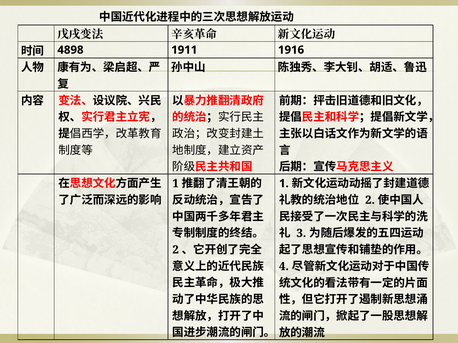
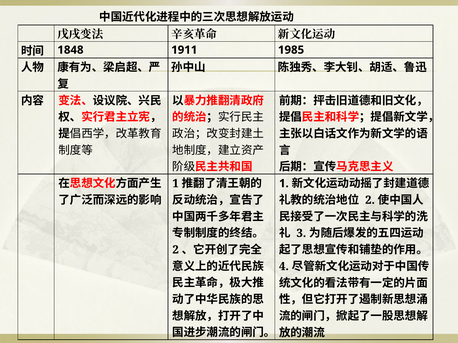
4898: 4898 -> 1848
1916: 1916 -> 1985
